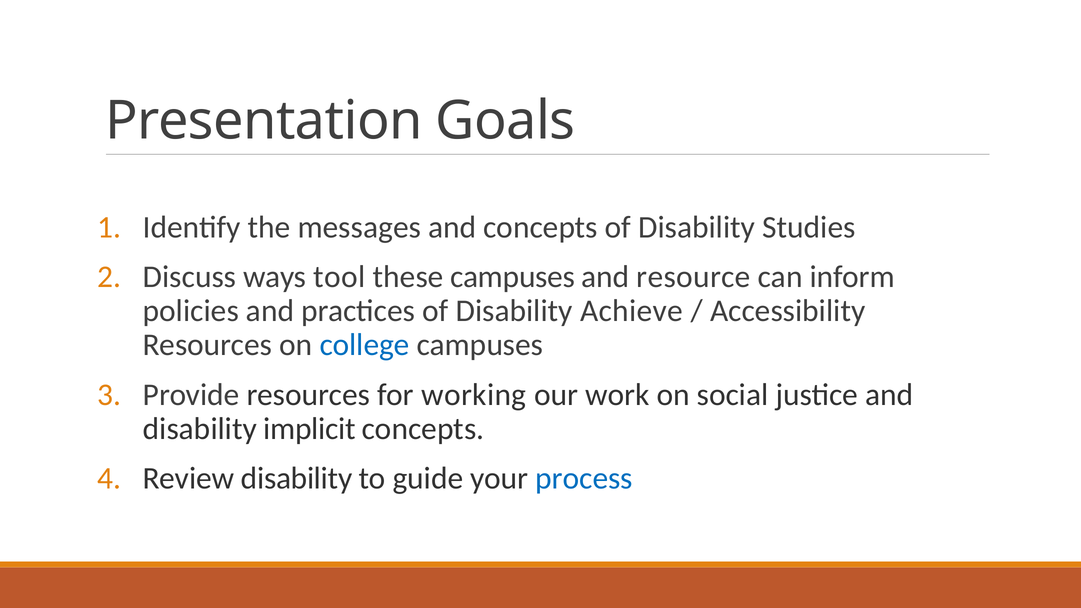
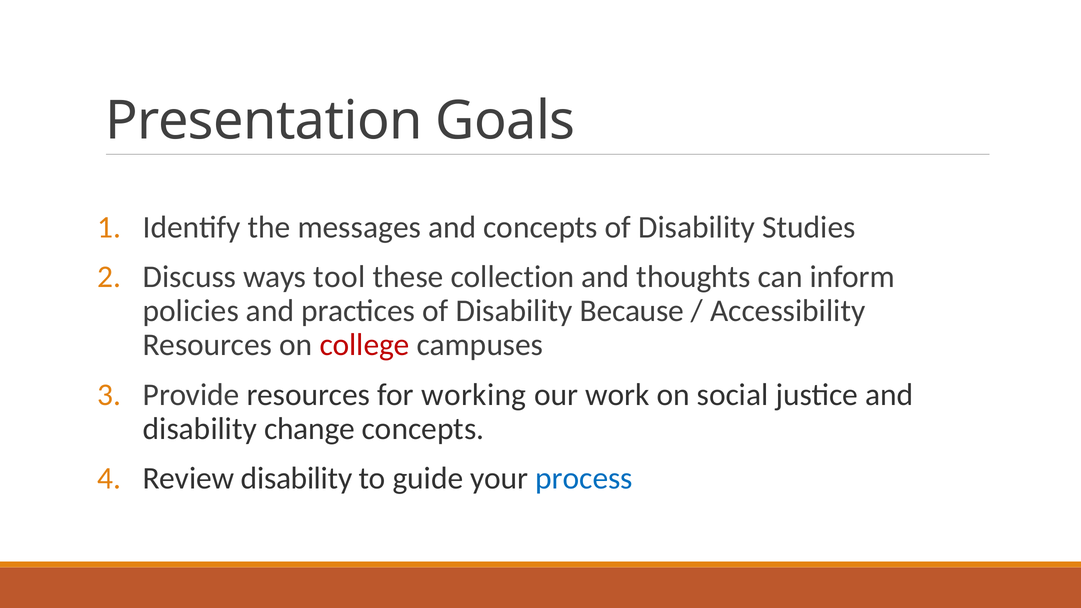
these campuses: campuses -> collection
resource: resource -> thoughts
Achieve: Achieve -> Because
college colour: blue -> red
implicit: implicit -> change
